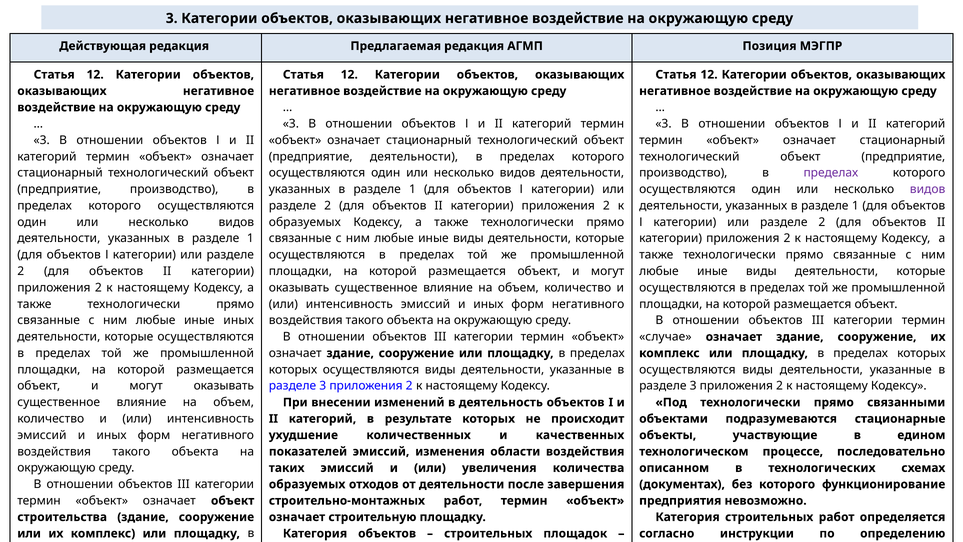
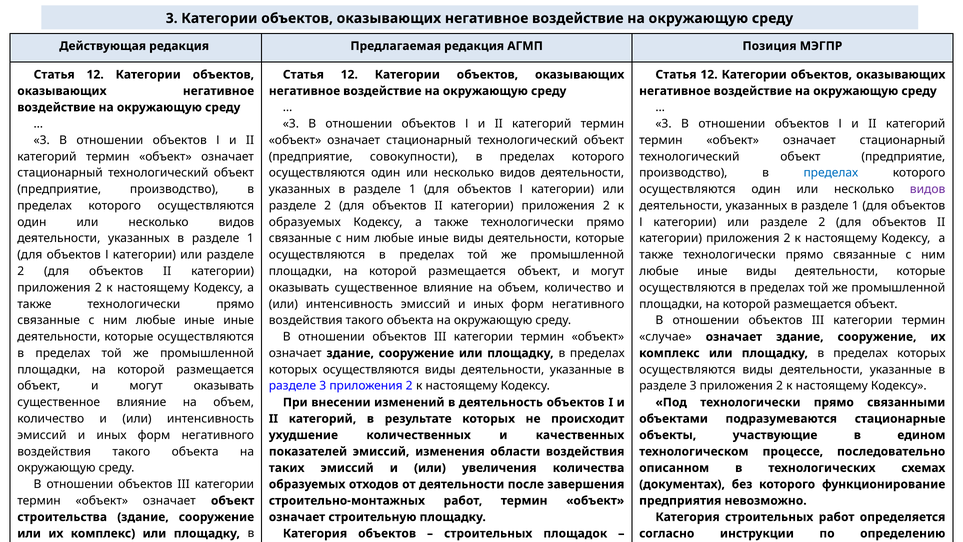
предприятие деятельности: деятельности -> совокупности
пределах at (831, 173) colour: purple -> blue
иные иных: иных -> иные
